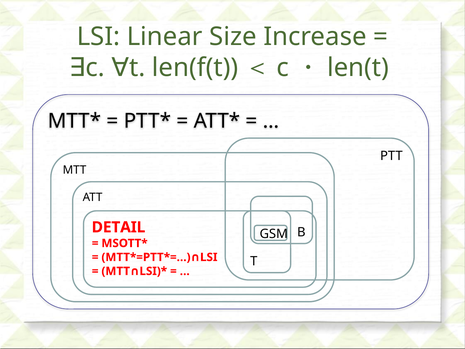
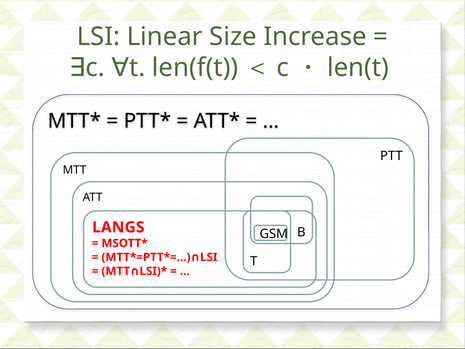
DETAIL: DETAIL -> LANGS
